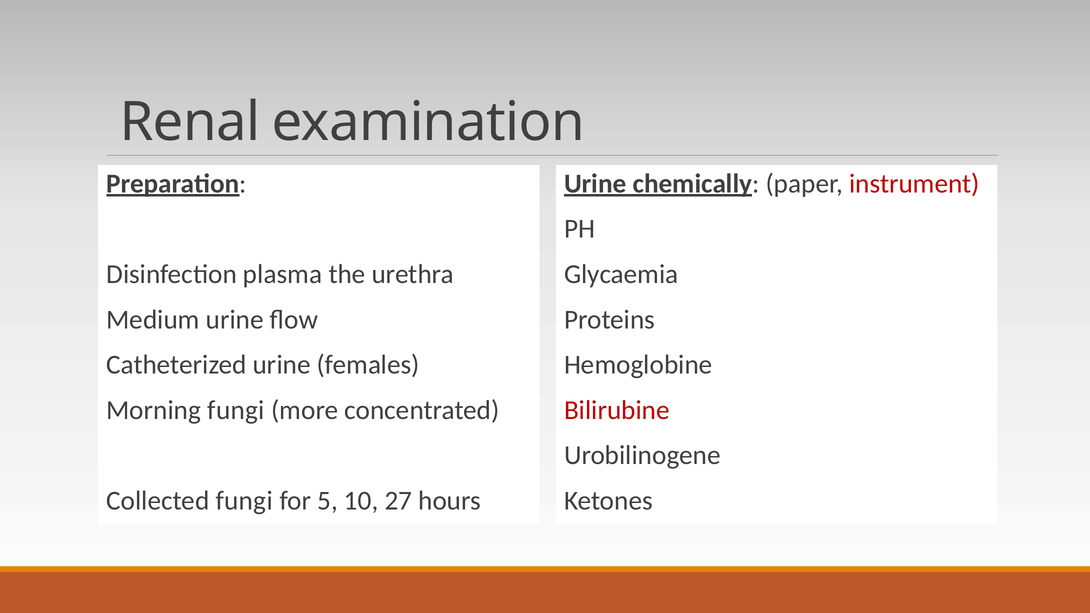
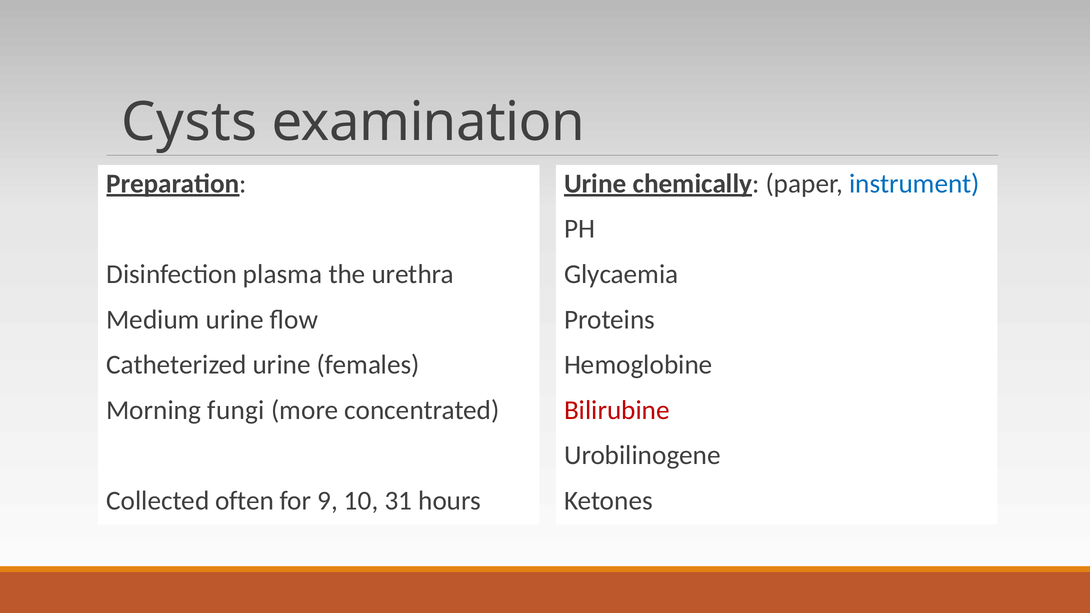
Renal: Renal -> Cysts
instrument colour: red -> blue
Collected fungi: fungi -> often
5: 5 -> 9
27: 27 -> 31
